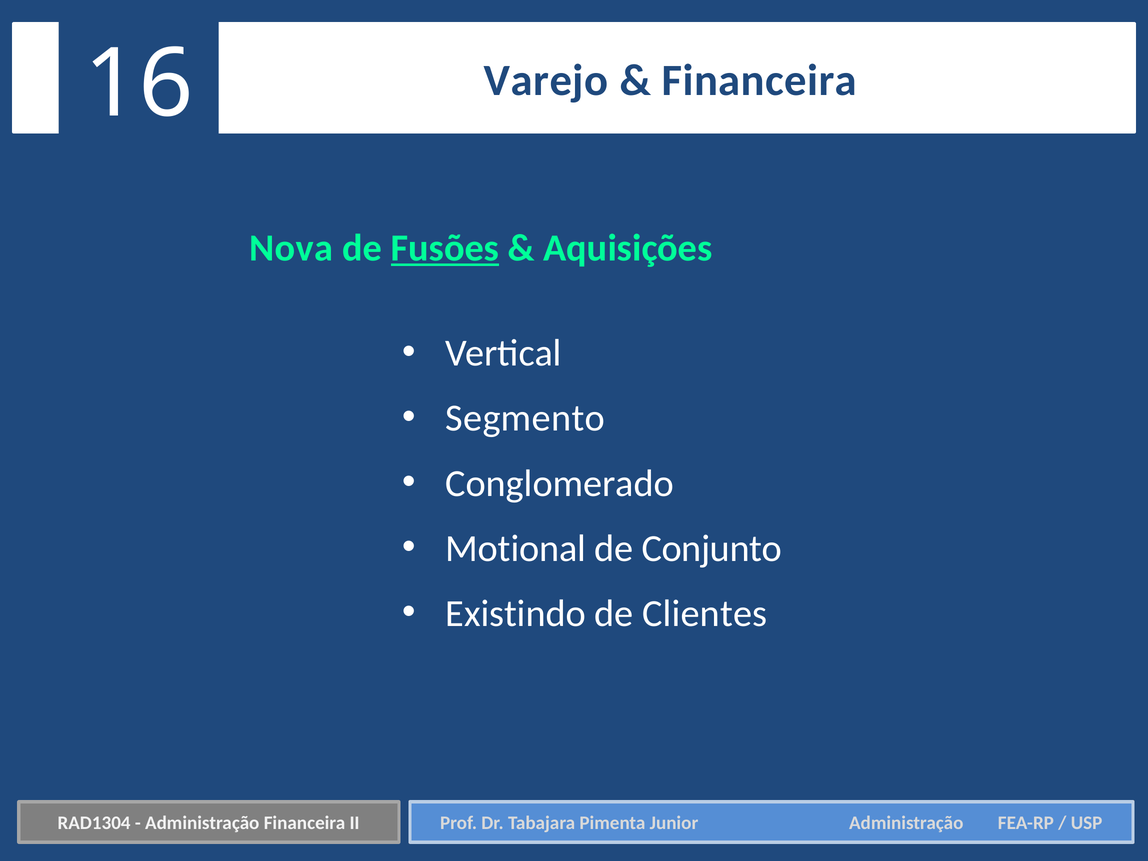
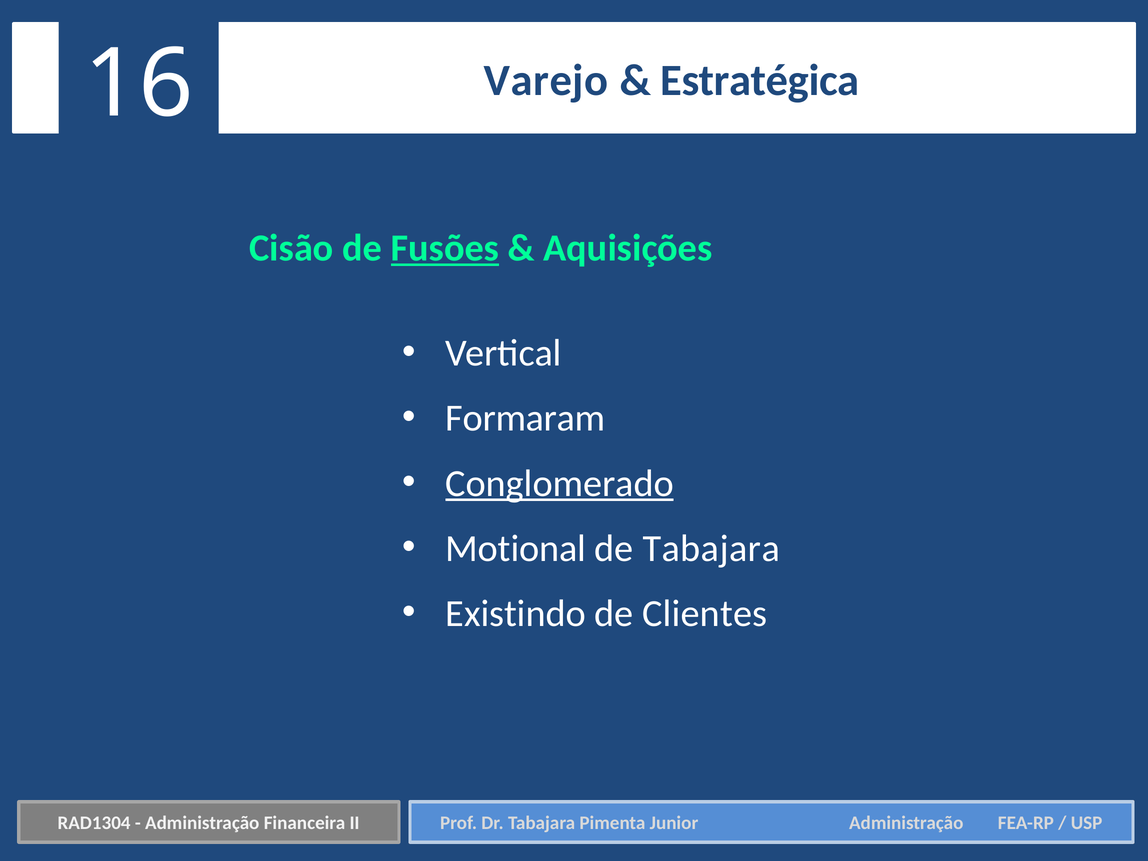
Financeira at (759, 81): Financeira -> Estratégica
Nova: Nova -> Cisão
Segmento: Segmento -> Formaram
Conglomerado underline: none -> present
de Conjunto: Conjunto -> Tabajara
